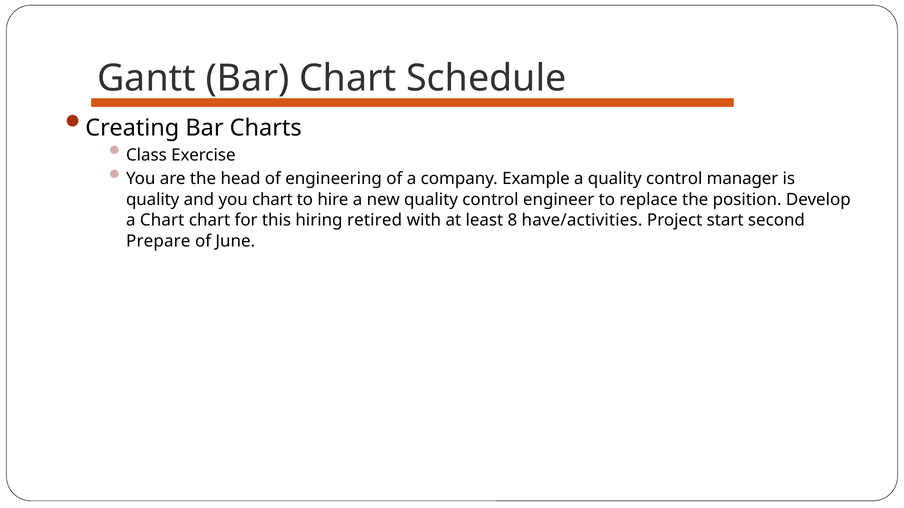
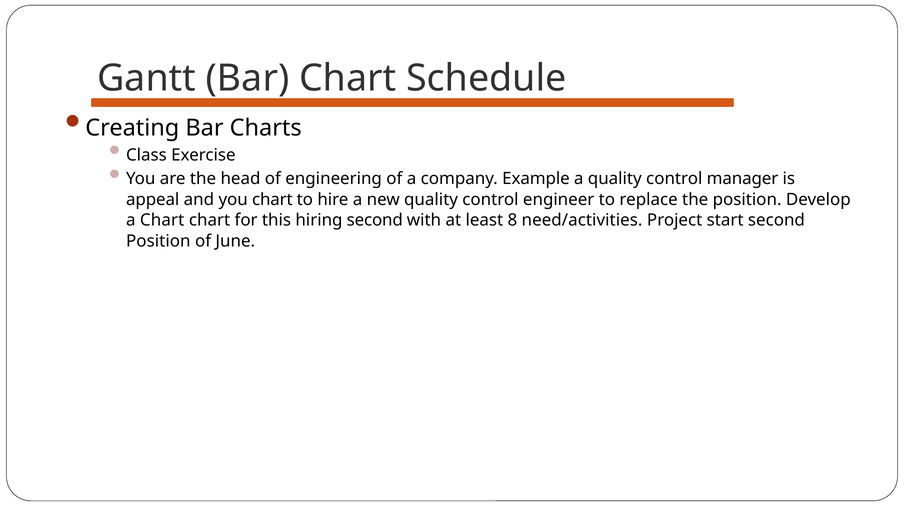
quality at (153, 200): quality -> appeal
hiring retired: retired -> second
have/activities: have/activities -> need/activities
Prepare at (158, 241): Prepare -> Position
